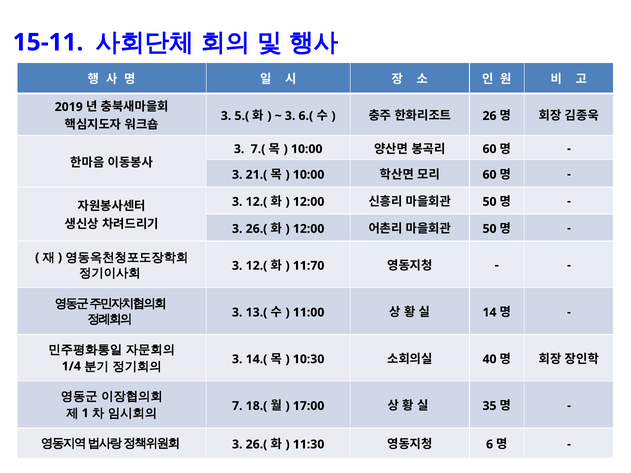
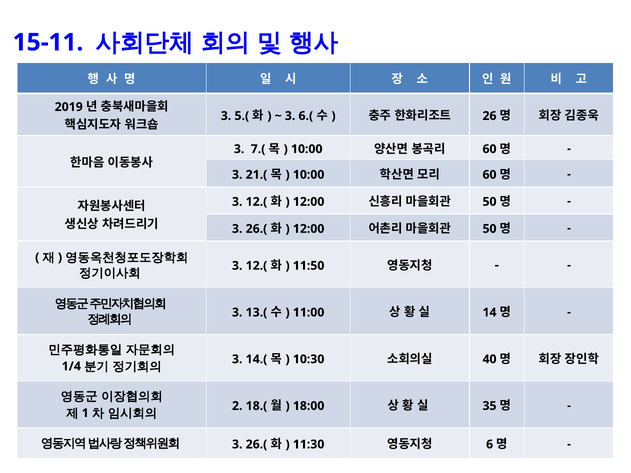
11:70: 11:70 -> 11:50
7: 7 -> 2
17:00: 17:00 -> 18:00
